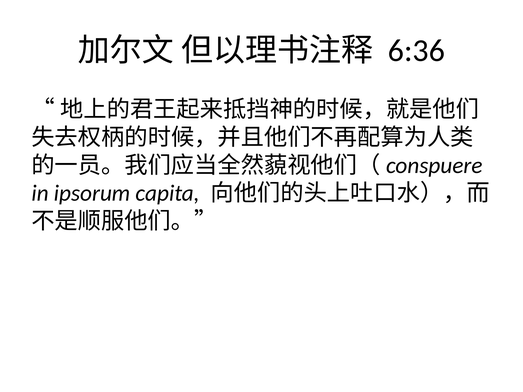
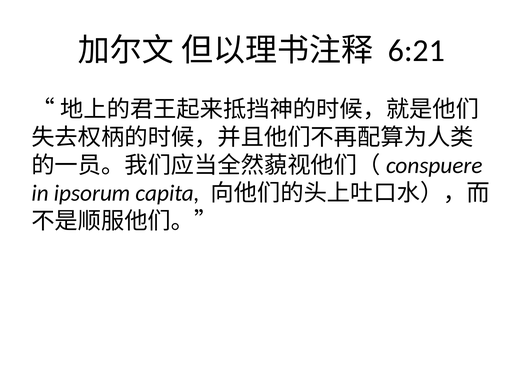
6:36: 6:36 -> 6:21
